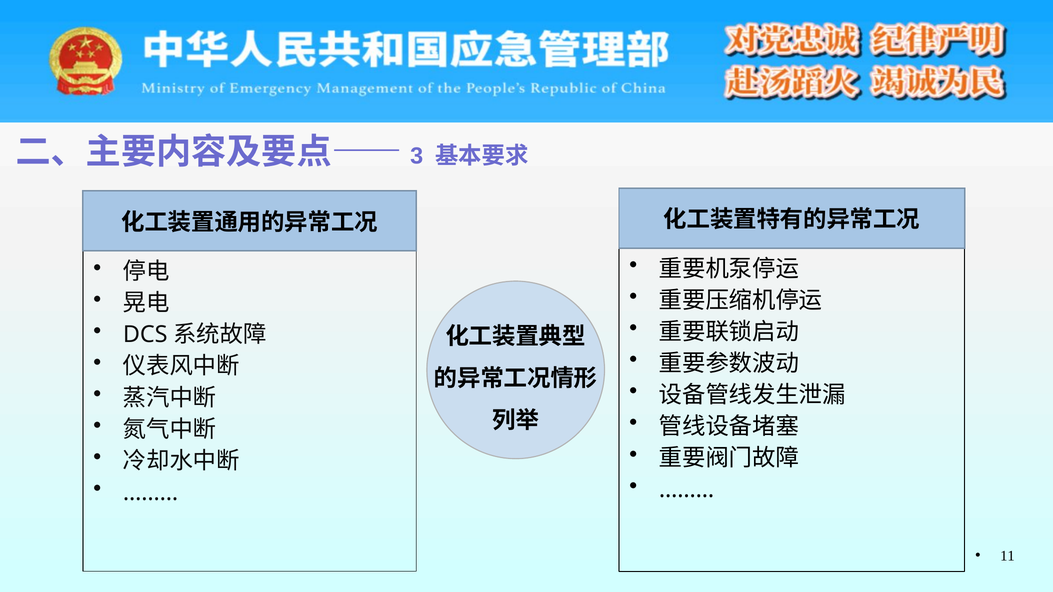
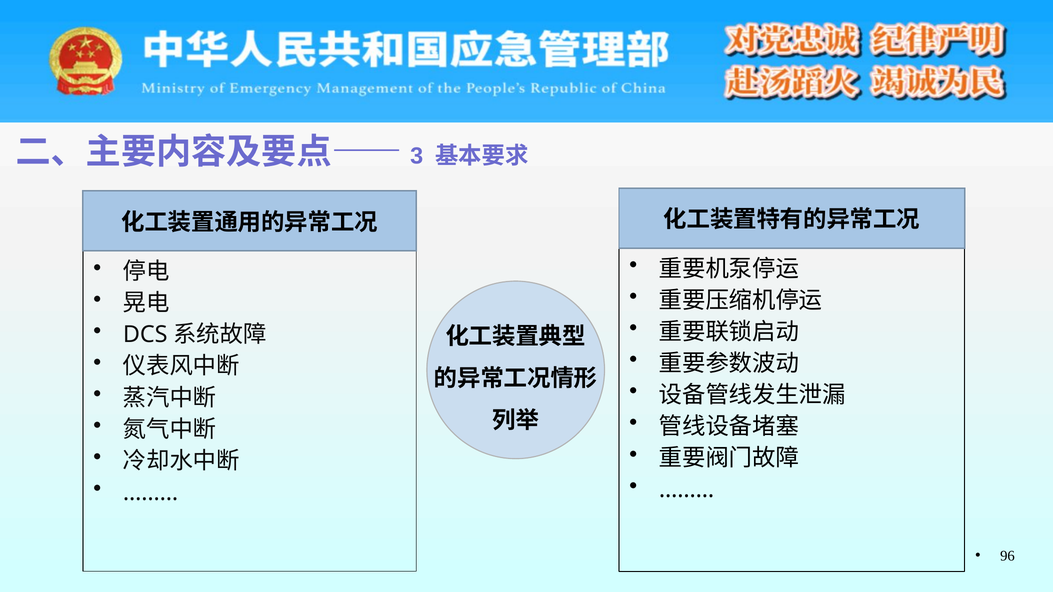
11: 11 -> 96
